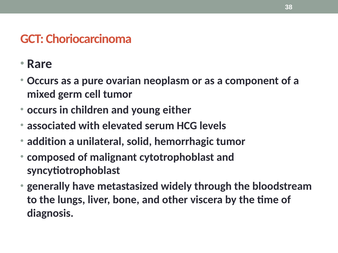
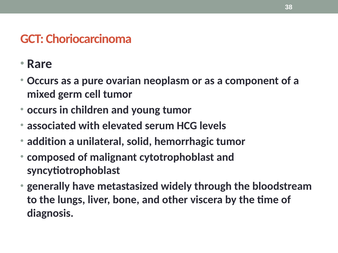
young either: either -> tumor
